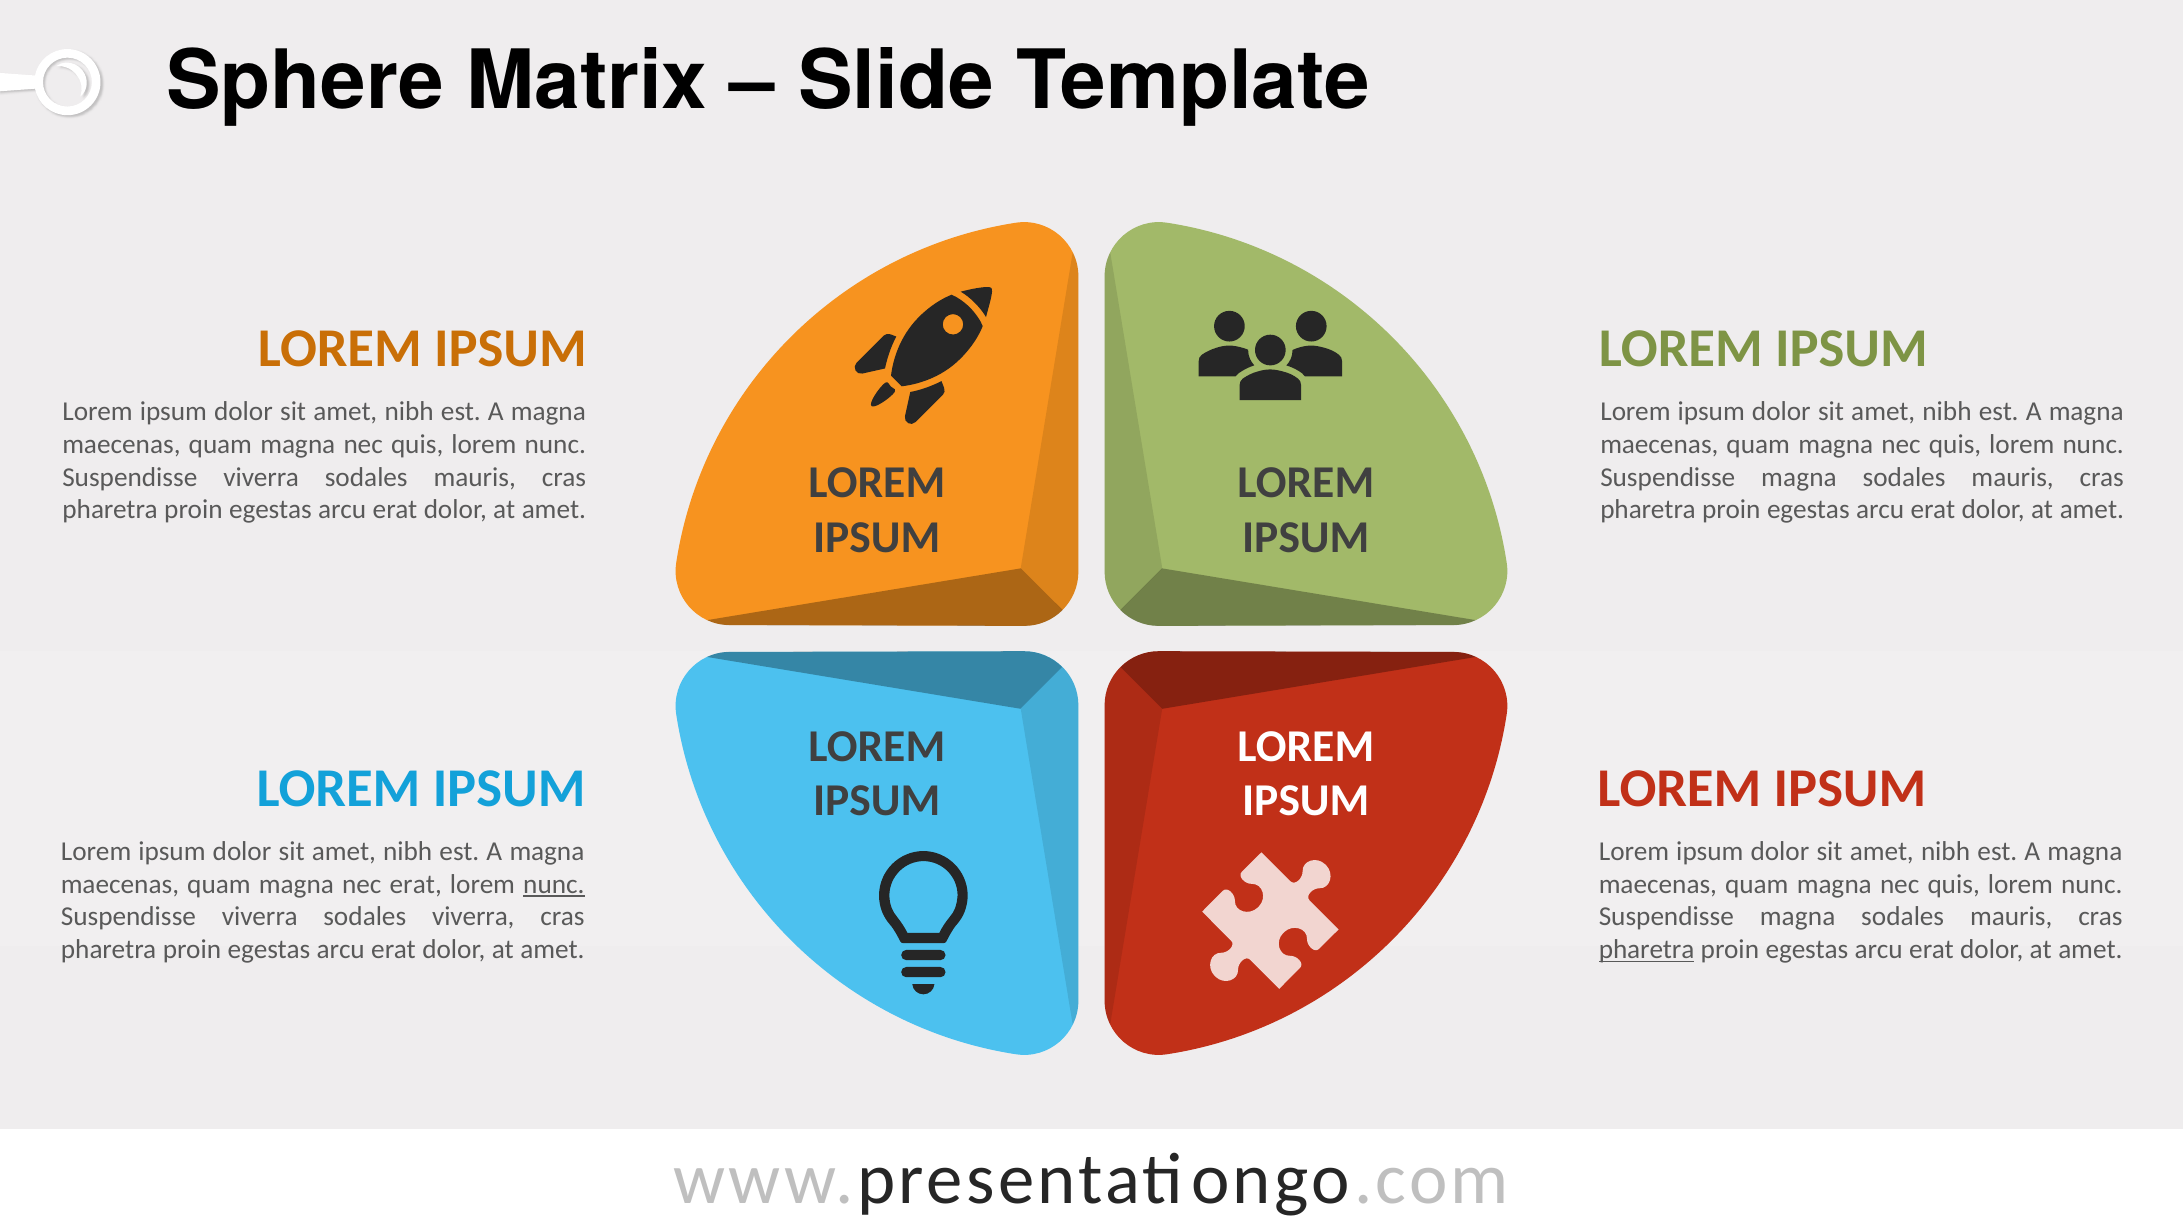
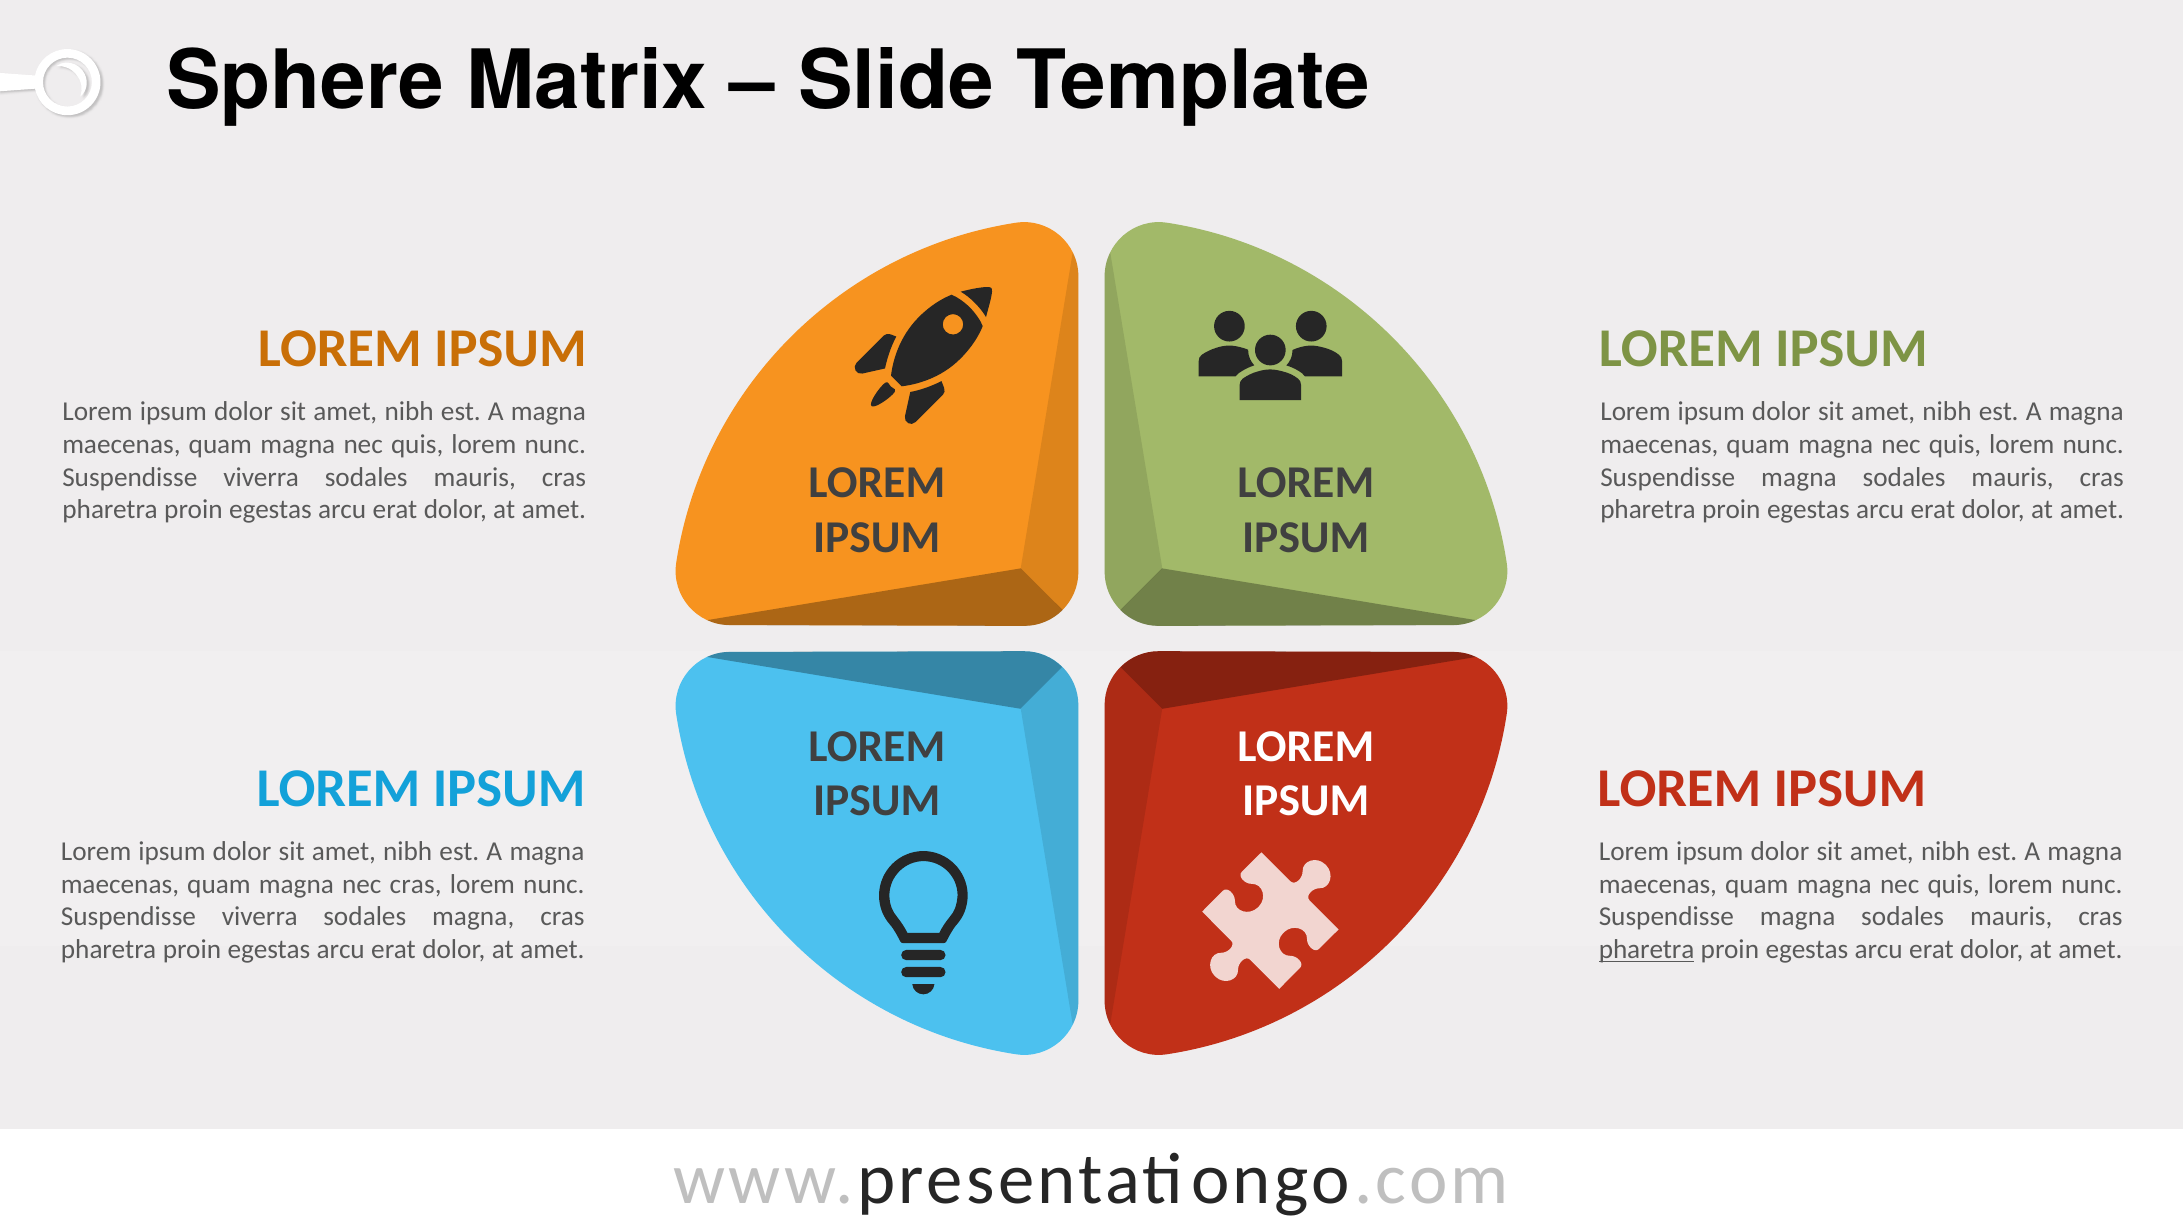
nec erat: erat -> cras
nunc at (554, 884) underline: present -> none
sodales viverra: viverra -> magna
